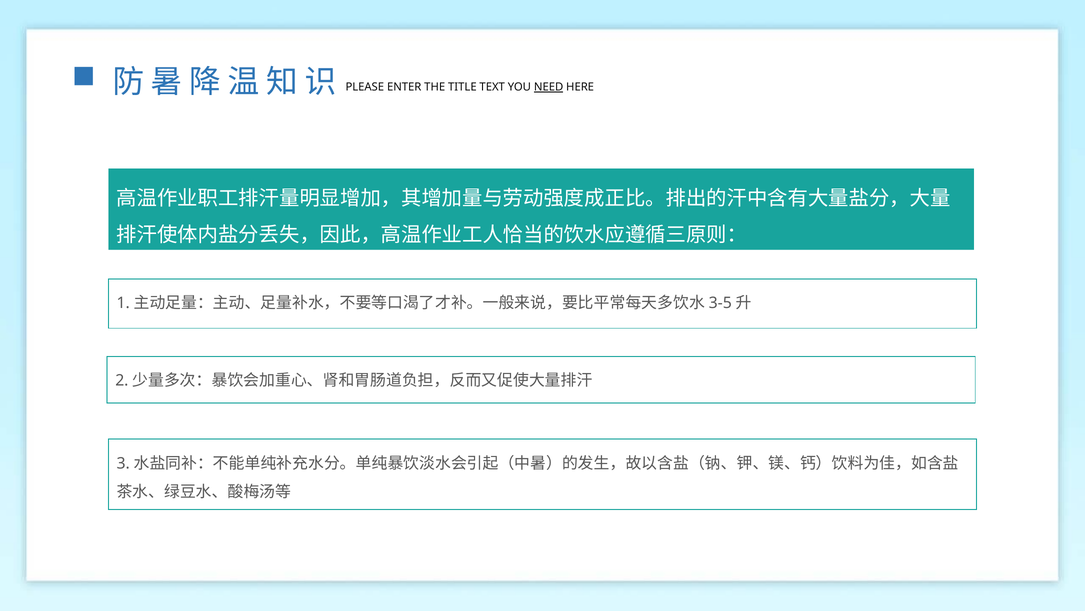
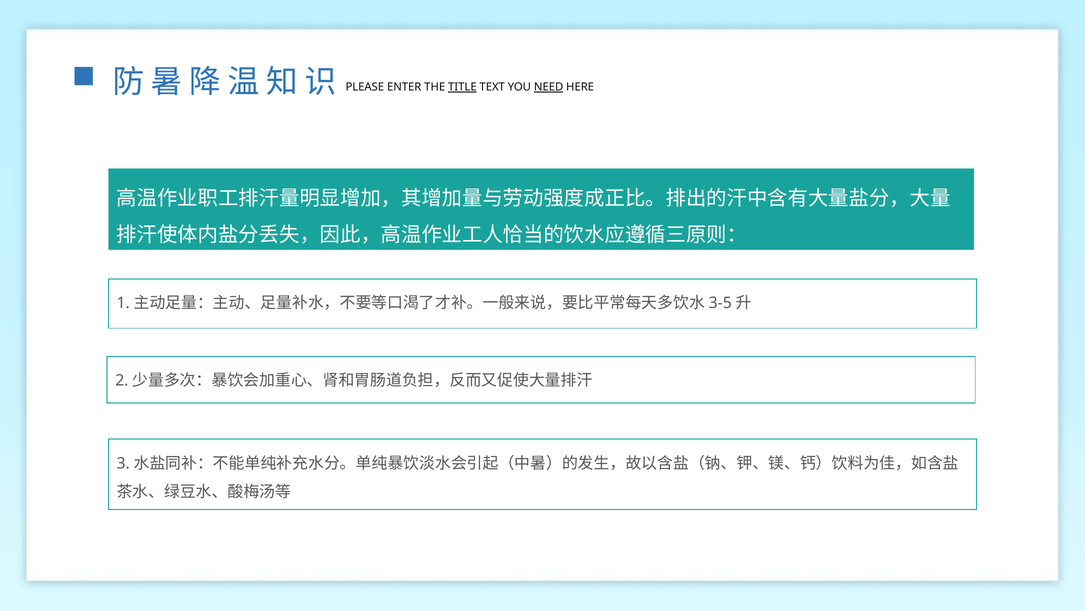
TITLE underline: none -> present
